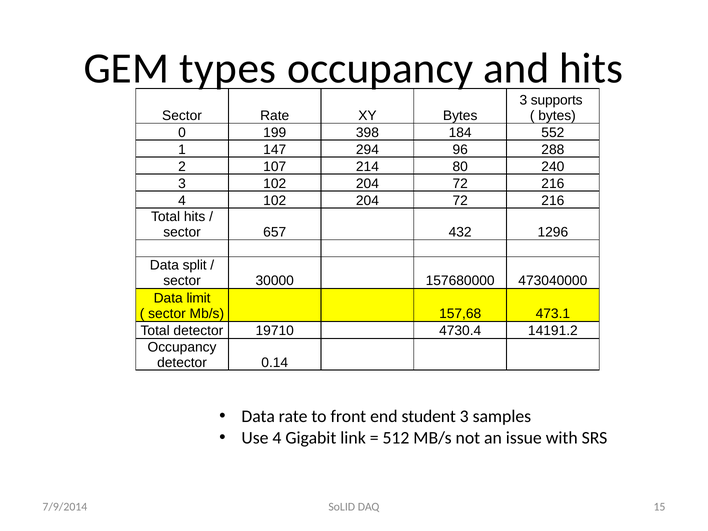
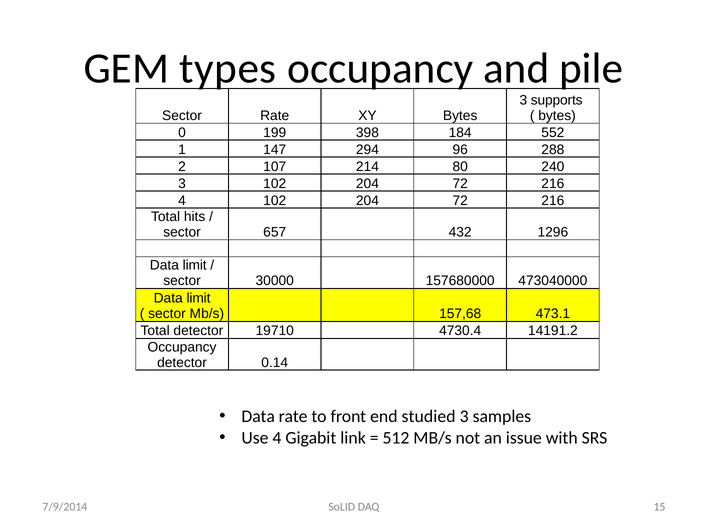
and hits: hits -> pile
split at (195, 265): split -> limit
student: student -> studied
